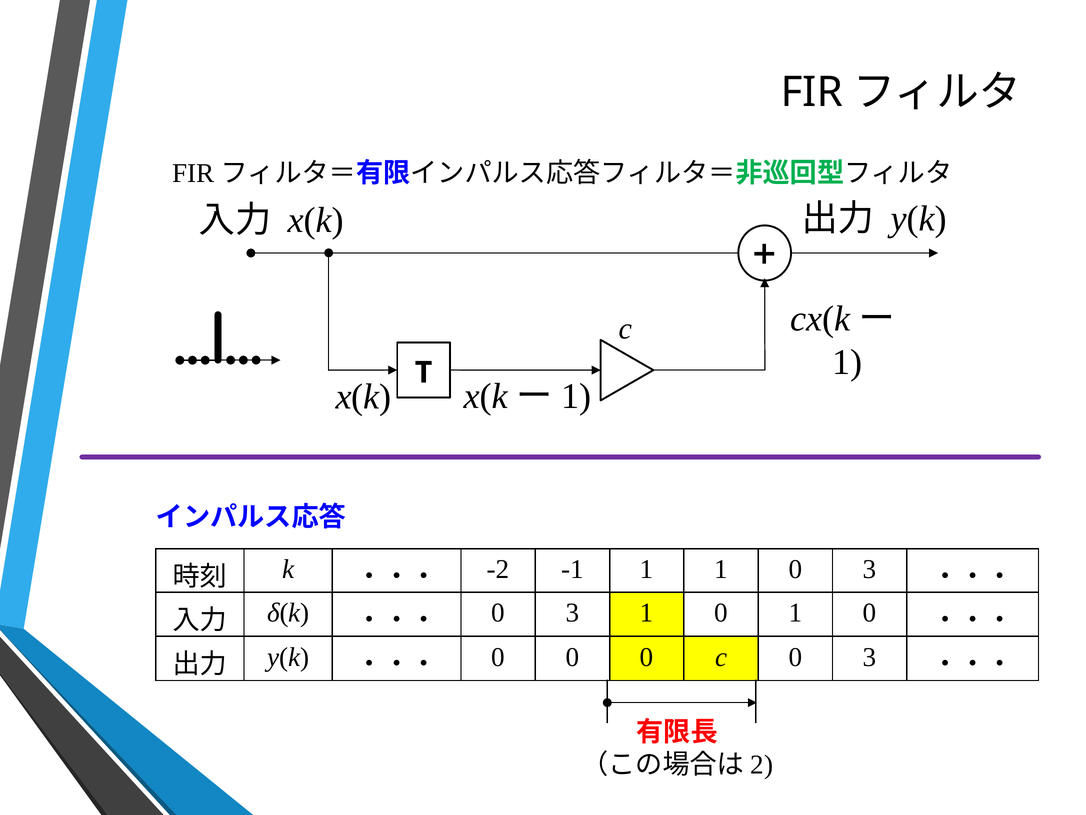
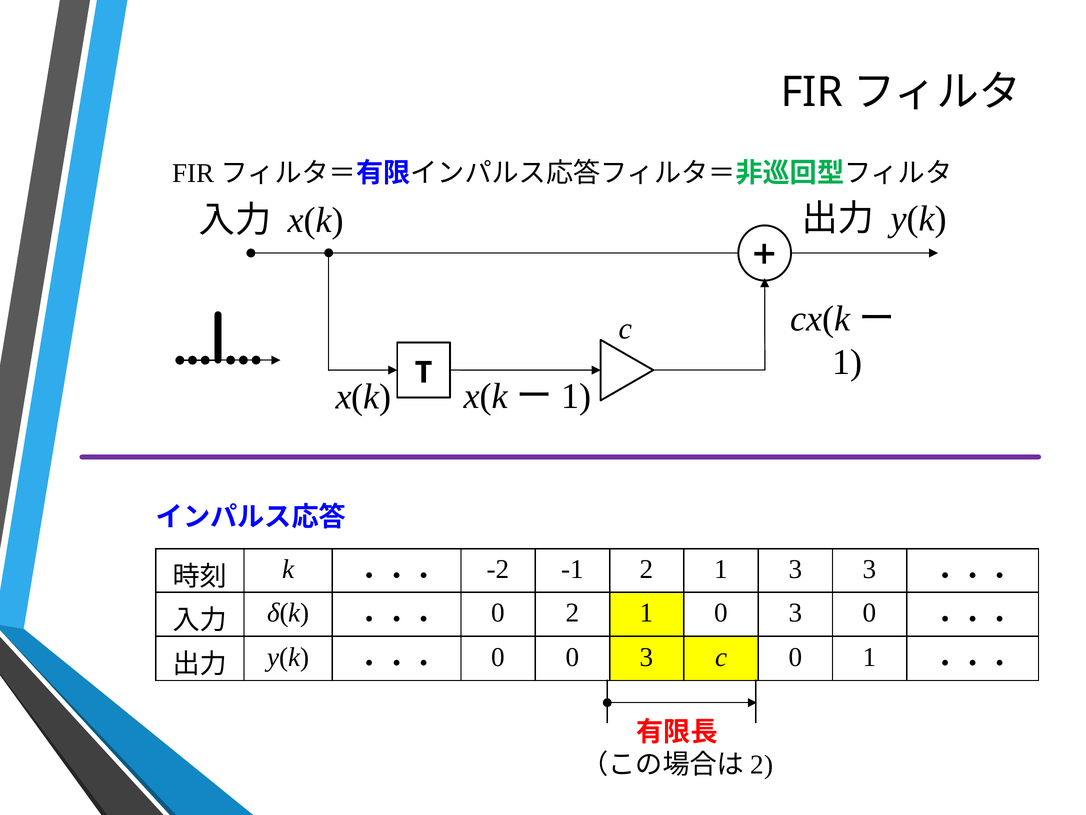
-1 1: 1 -> 2
0 at (795, 569): 0 -> 3
3 at (572, 613): 3 -> 2
1 0 1: 1 -> 3
0 0 0: 0 -> 3
c 0 3: 3 -> 1
